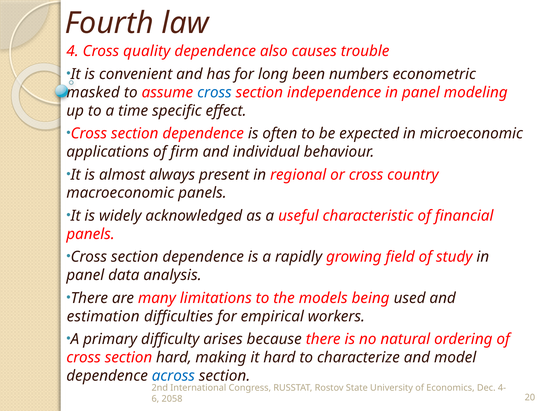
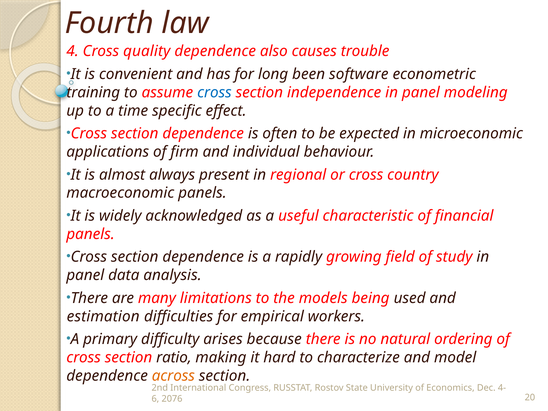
numbers: numbers -> software
masked: masked -> training
section hard: hard -> ratio
across colour: blue -> orange
2058: 2058 -> 2076
